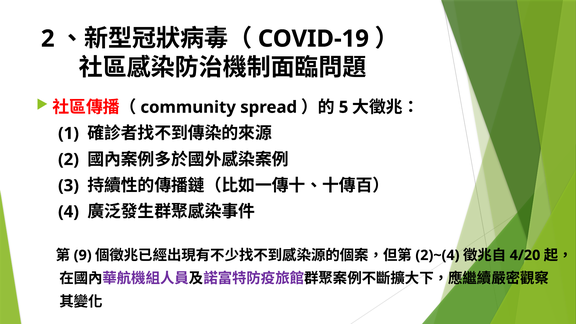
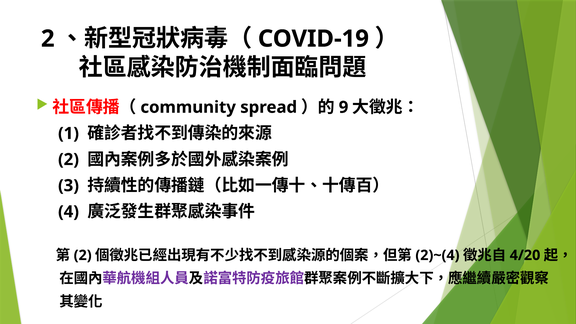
5: 5 -> 9
9 at (83, 255): 9 -> 2
